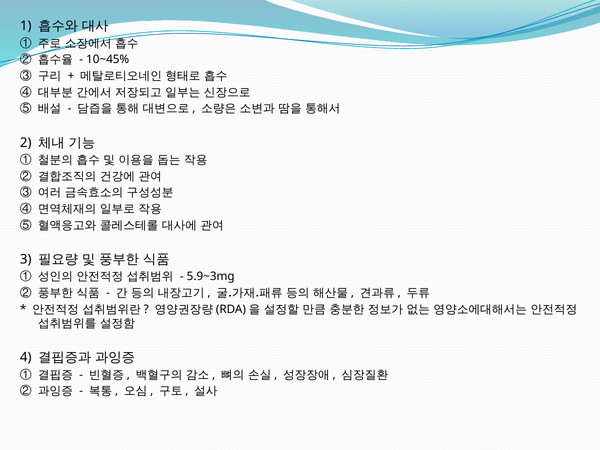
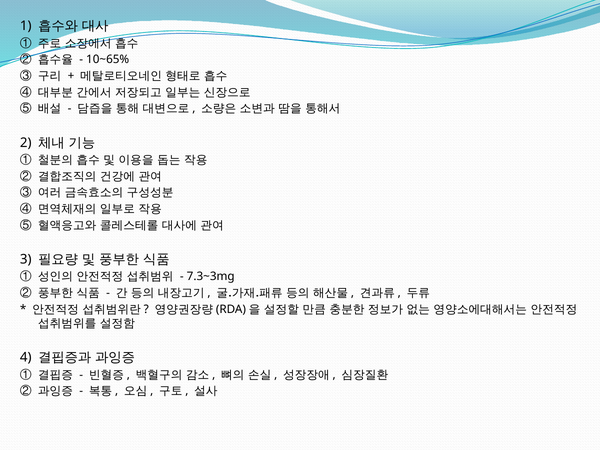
10~45%: 10~45% -> 10~65%
5.9~3mg: 5.9~3mg -> 7.3~3mg
